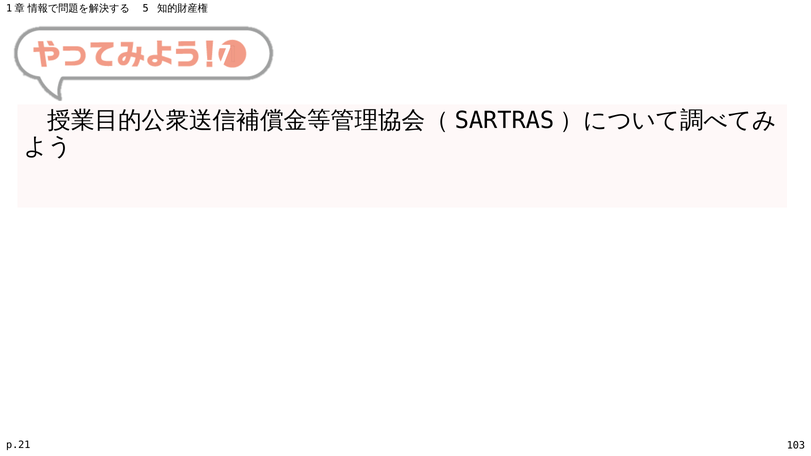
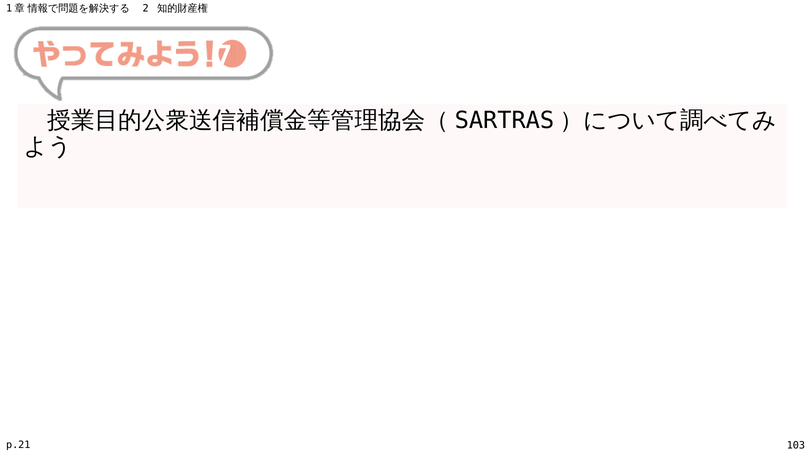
5: 5 -> 2
